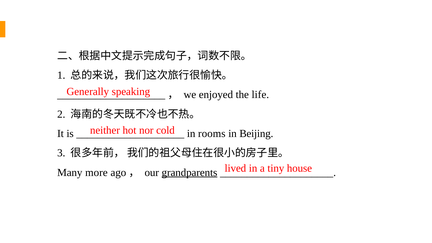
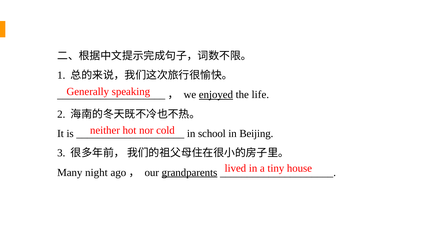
enjoyed underline: none -> present
rooms: rooms -> school
more: more -> night
